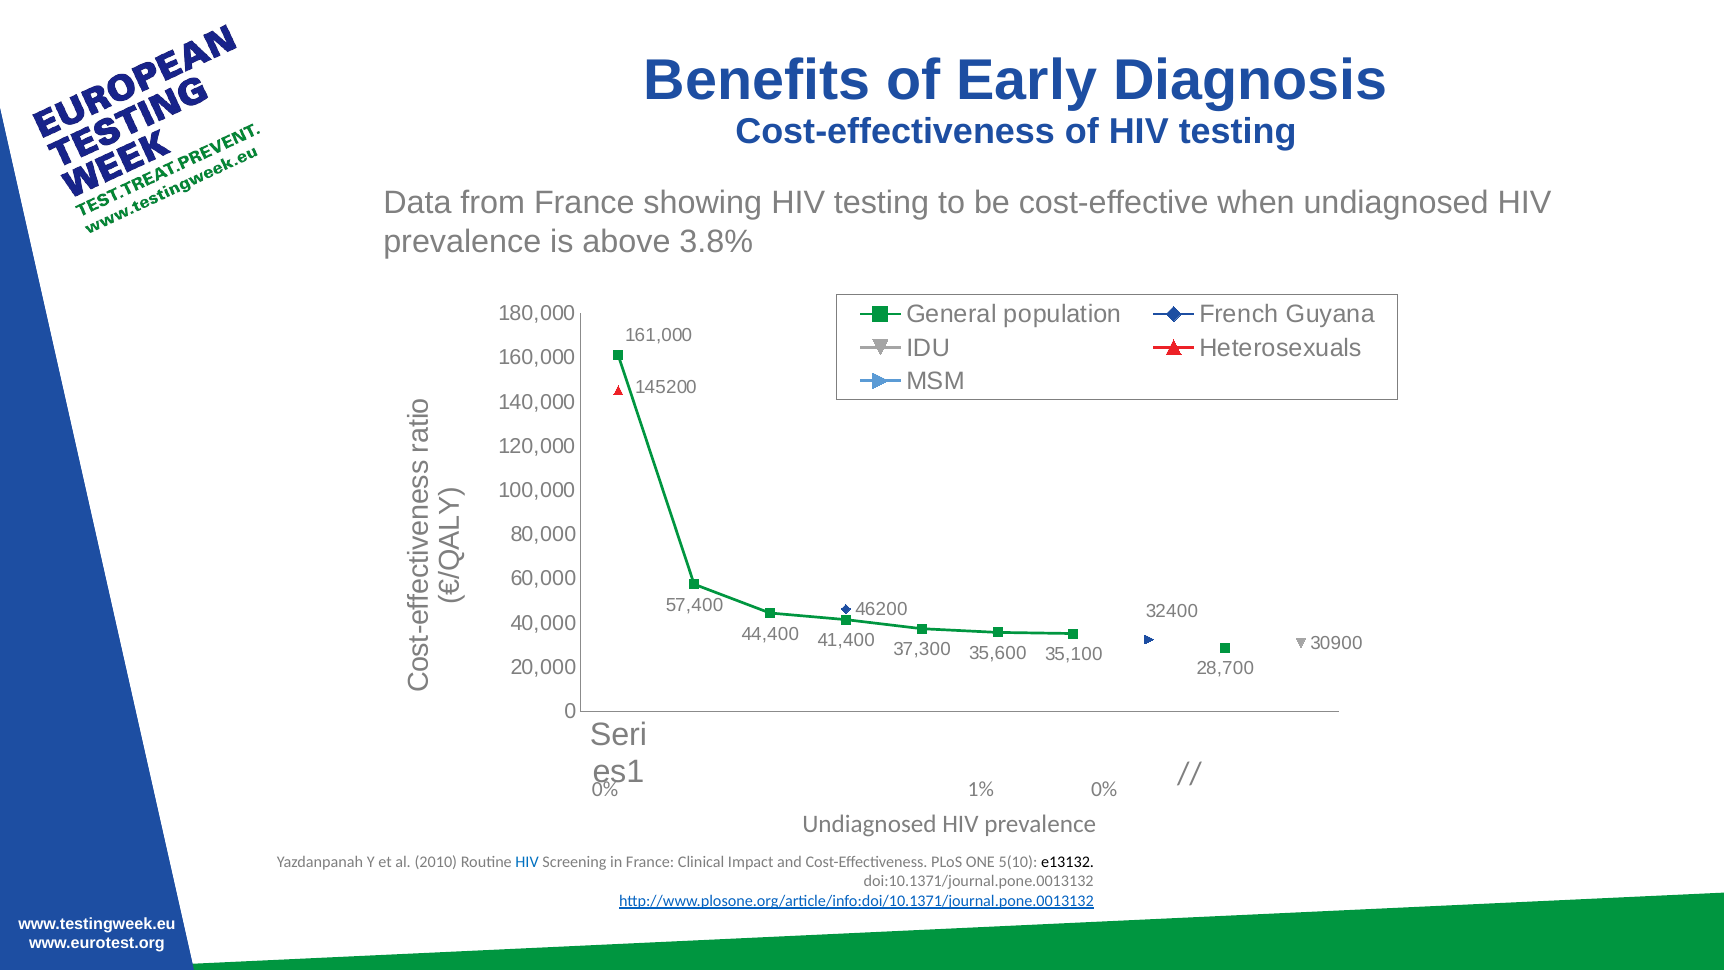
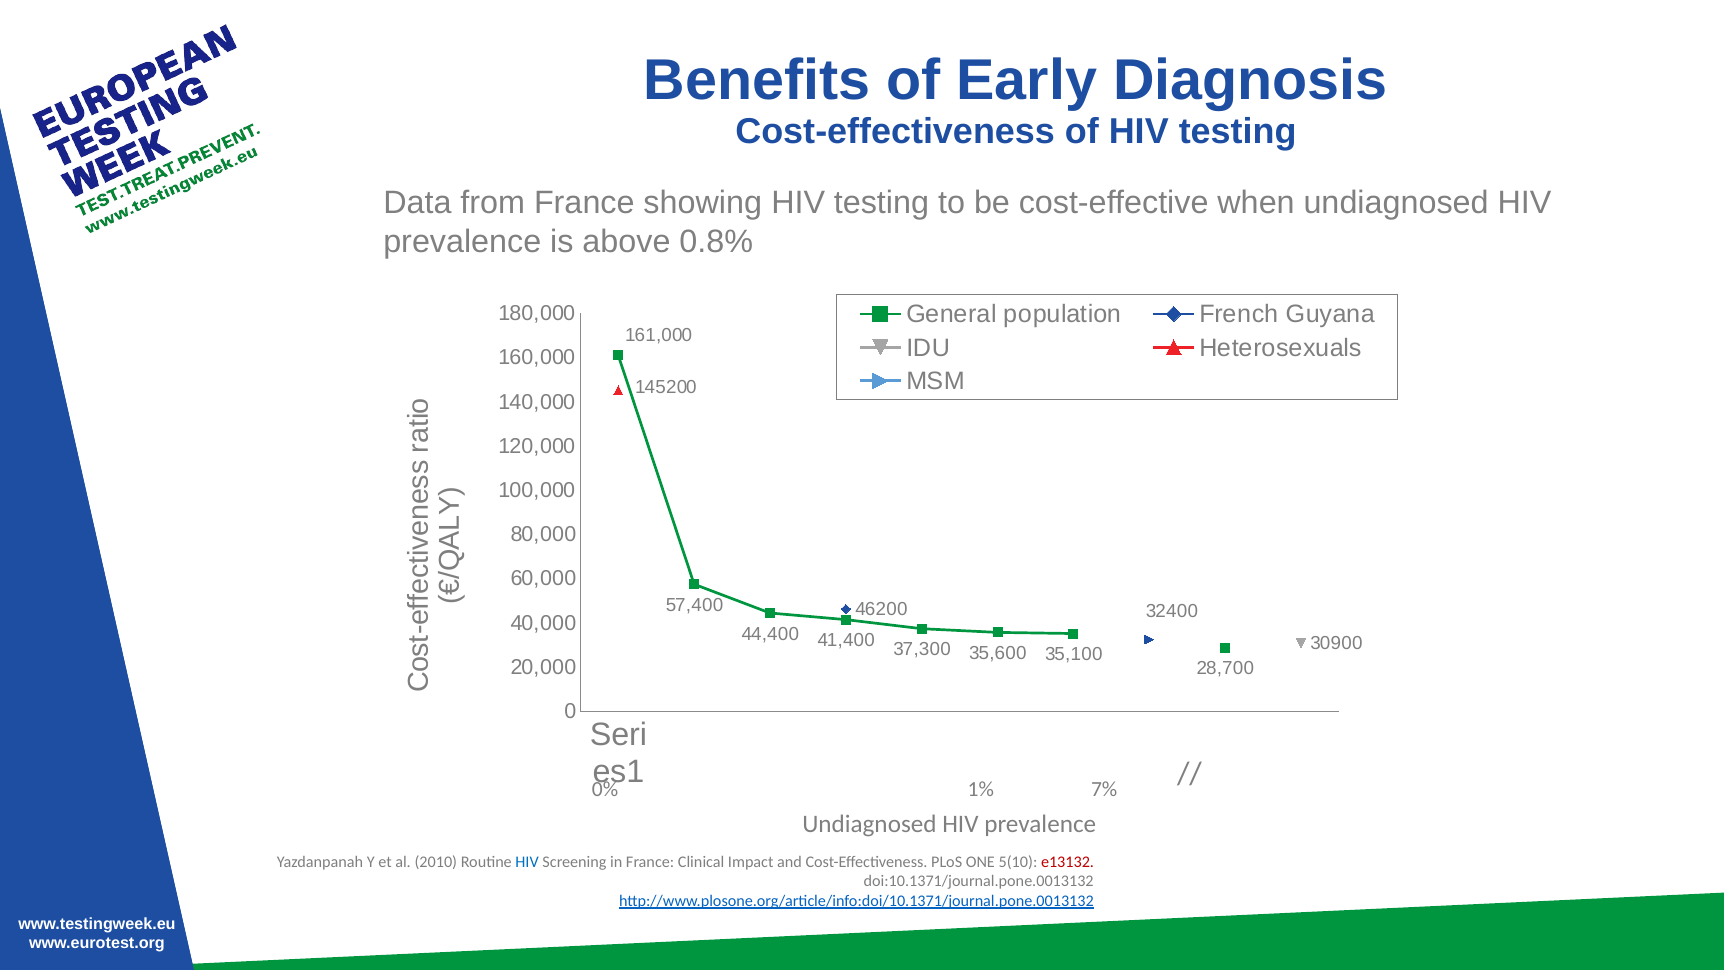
3.8%: 3.8% -> 0.8%
1% 0%: 0% -> 7%
e13132 colour: black -> red
